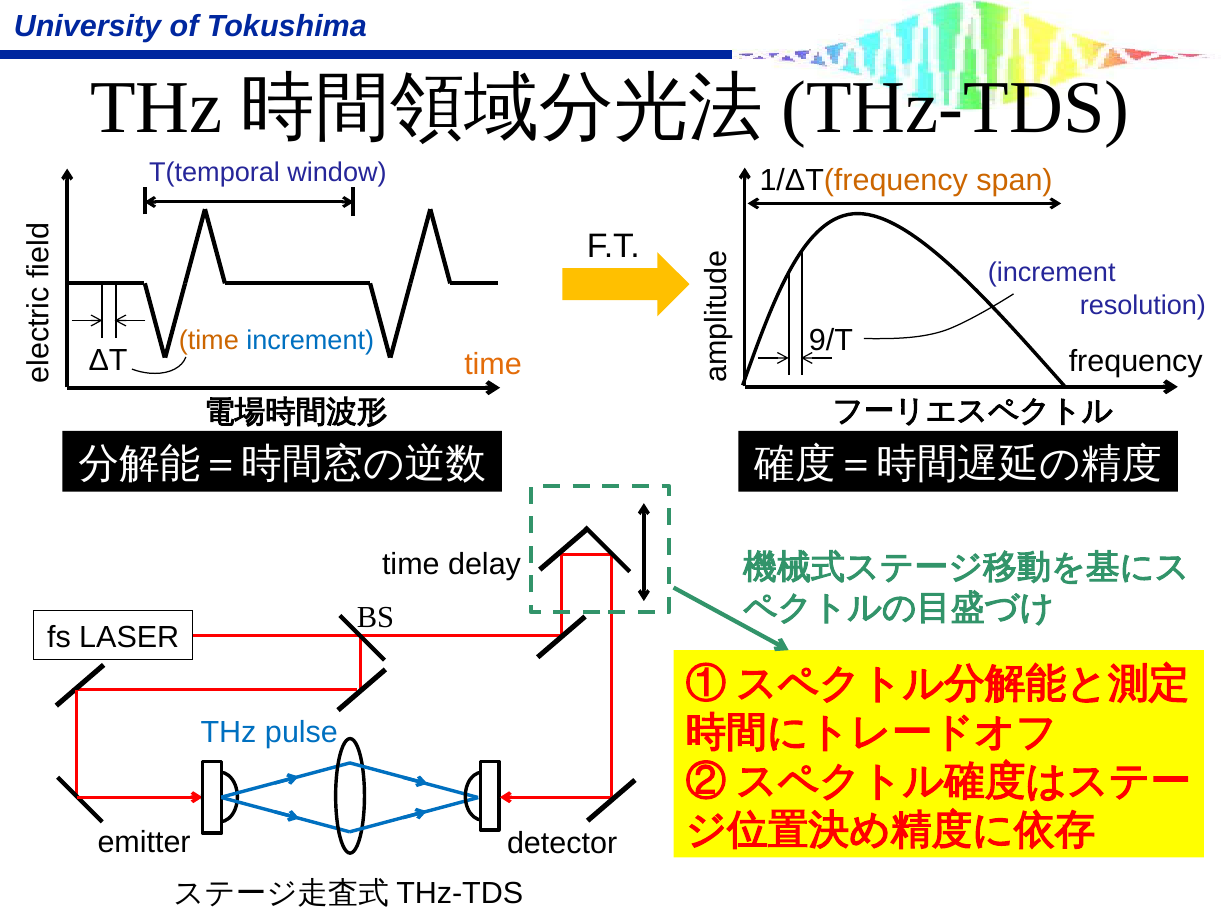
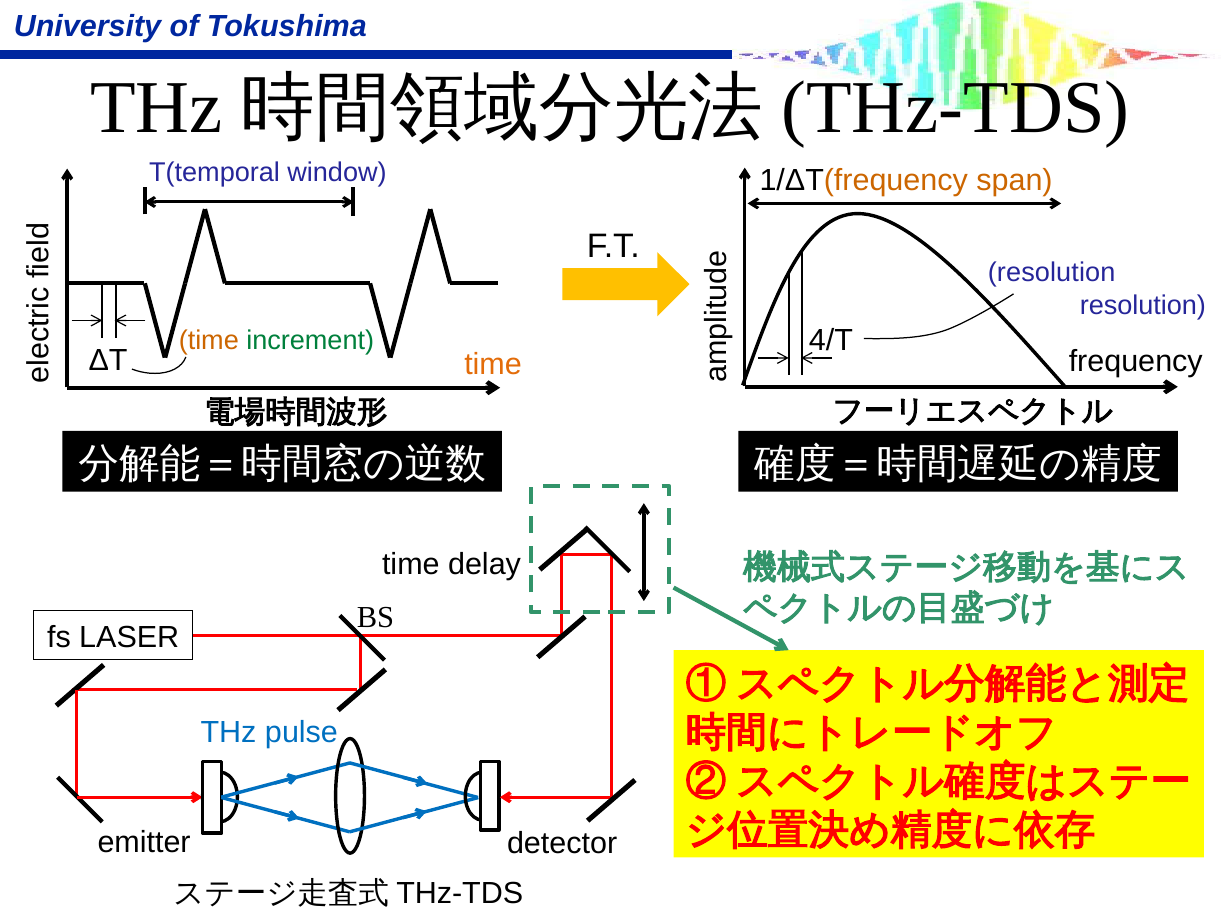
increment at (1052, 273): increment -> resolution
9/T: 9/T -> 4/T
increment at (310, 341) colour: blue -> green
